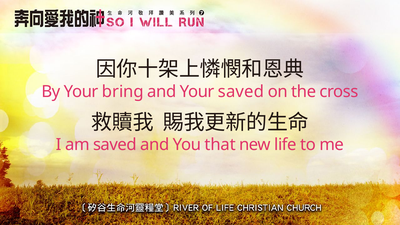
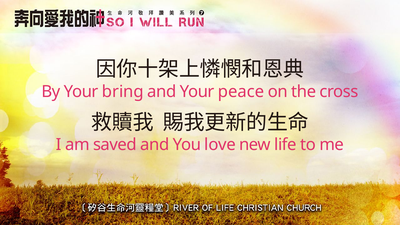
Your saved: saved -> peace
that: that -> love
